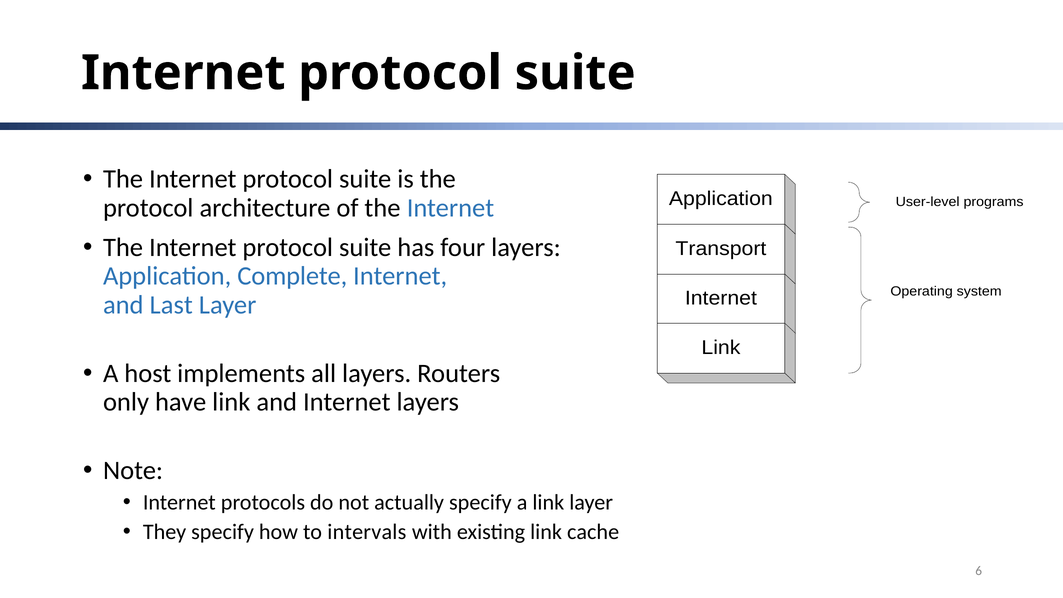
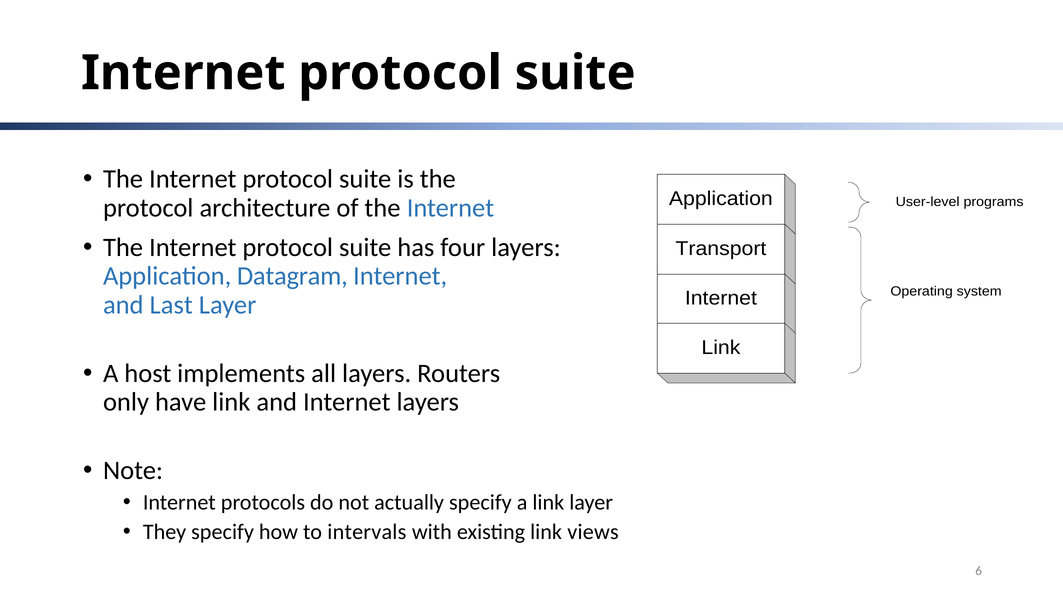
Complete: Complete -> Datagram
cache: cache -> views
